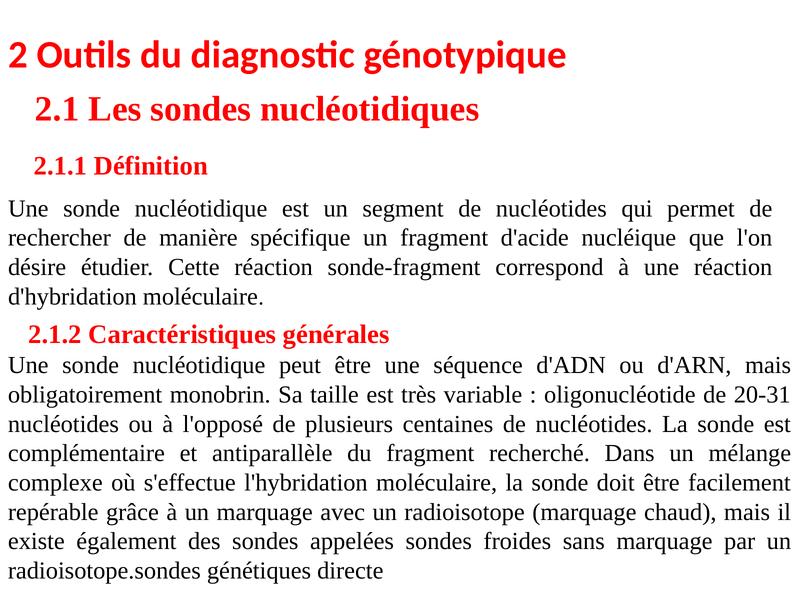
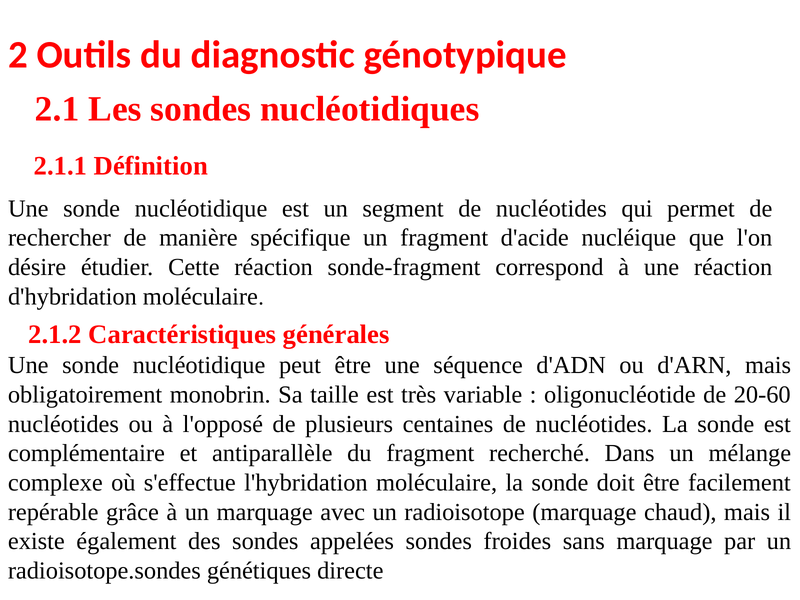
20-31: 20-31 -> 20-60
